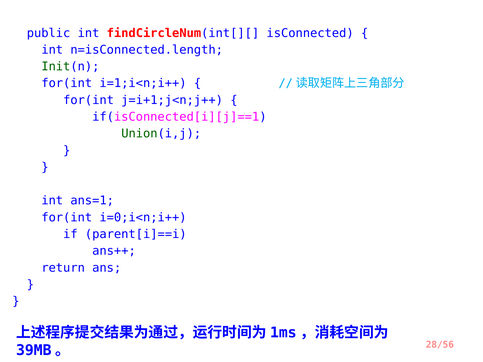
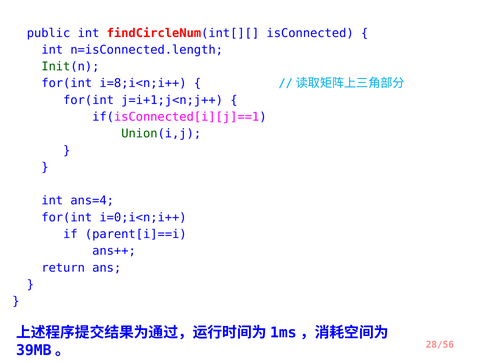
i=1;i<n;i++: i=1;i<n;i++ -> i=8;i<n;i++
ans=1: ans=1 -> ans=4
